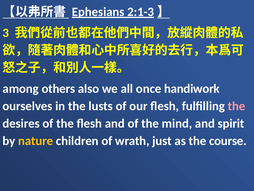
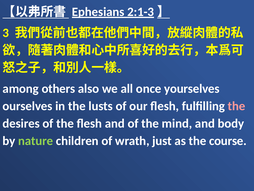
handiwork: handiwork -> yourselves
spirit: spirit -> body
nature colour: yellow -> light green
